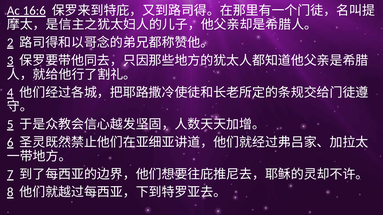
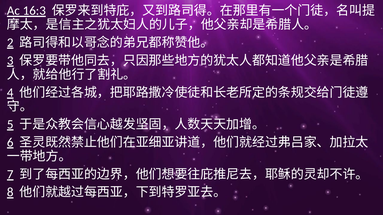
16:6: 16:6 -> 16:3
